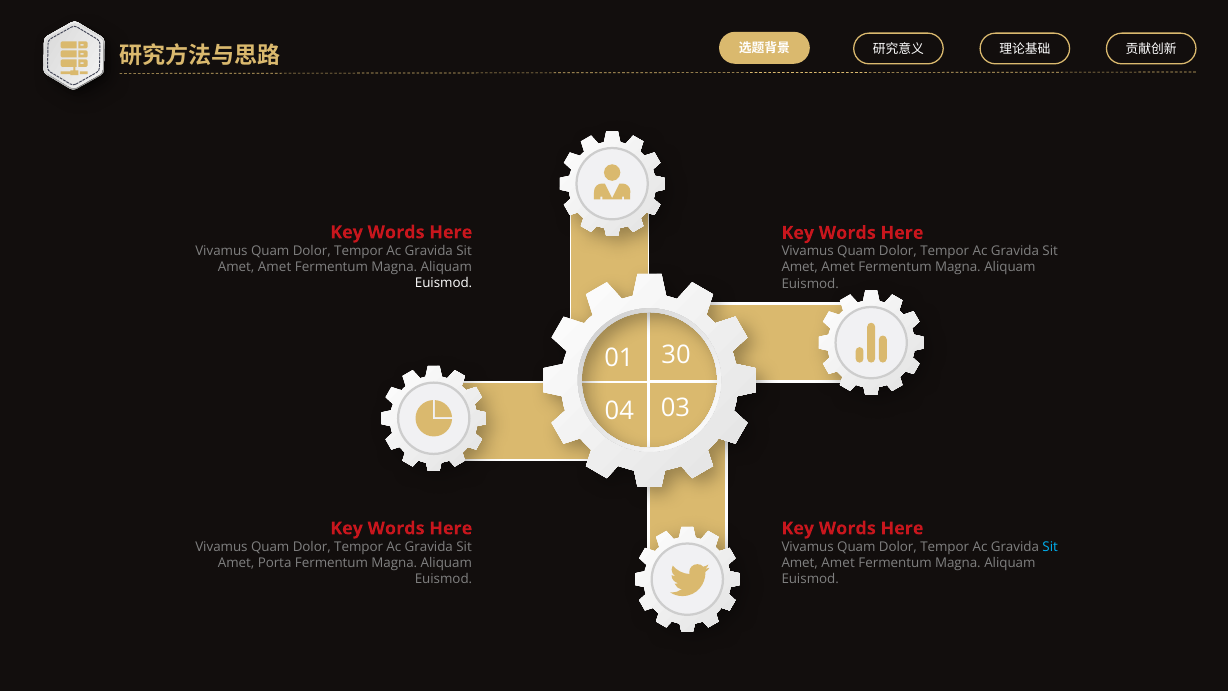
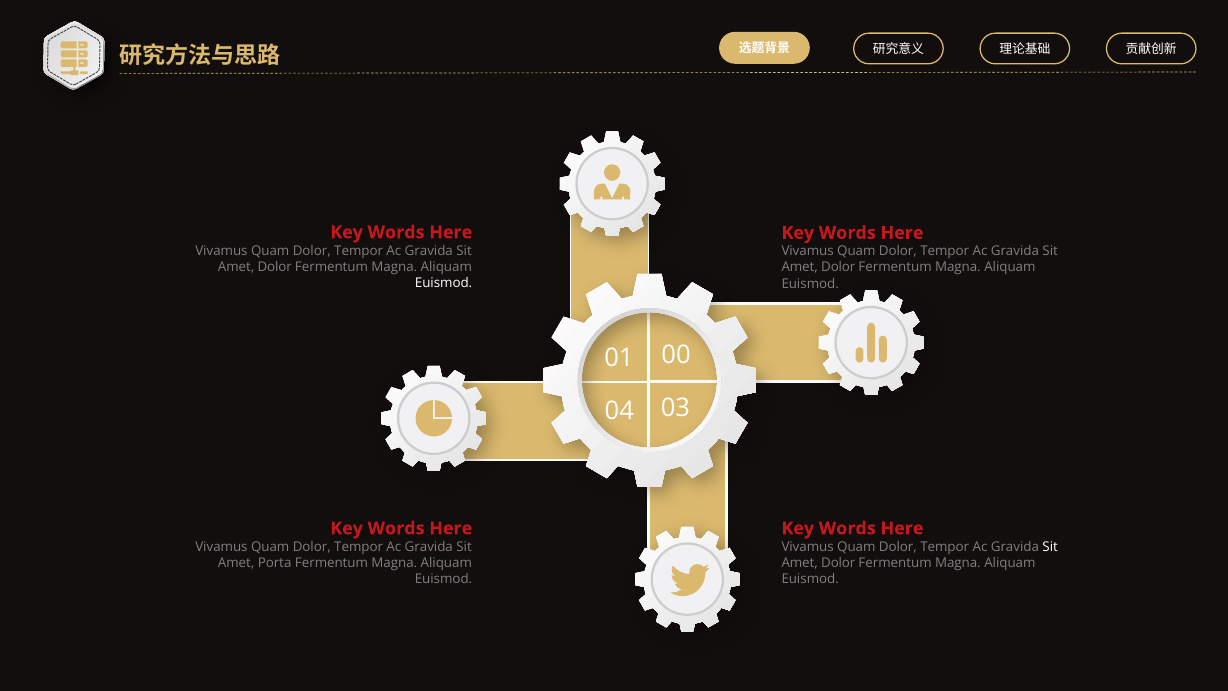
Amet at (275, 267): Amet -> Dolor
Amet at (838, 267): Amet -> Dolor
30: 30 -> 00
Sit at (1050, 547) colour: light blue -> white
Amet at (838, 563): Amet -> Dolor
